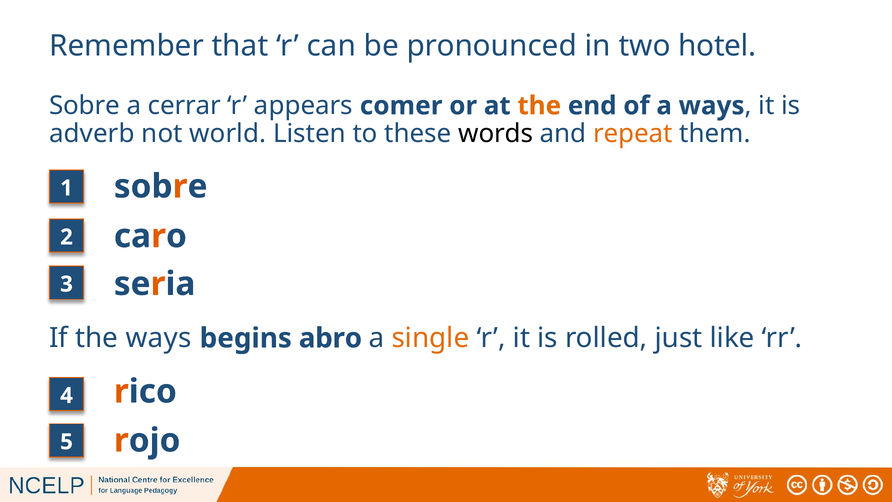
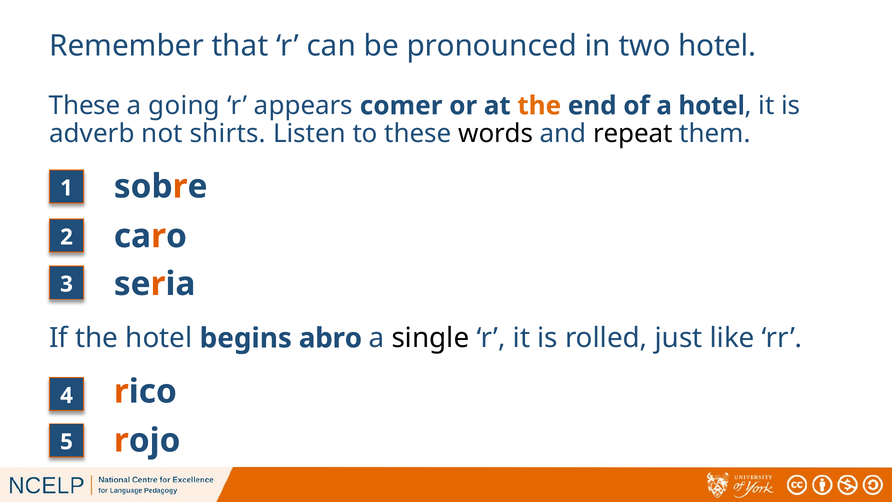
Sobre at (85, 106): Sobre -> These
cerrar: cerrar -> going
a ways: ways -> hotel
world: world -> shirts
repeat colour: orange -> black
the ways: ways -> hotel
single colour: orange -> black
